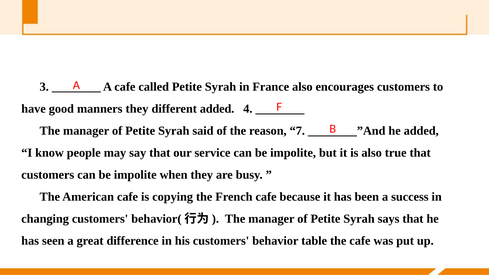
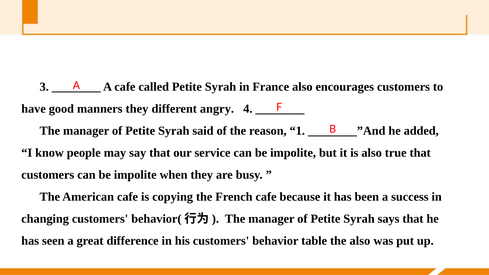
different added: added -> angry
7: 7 -> 1
the cafe: cafe -> also
